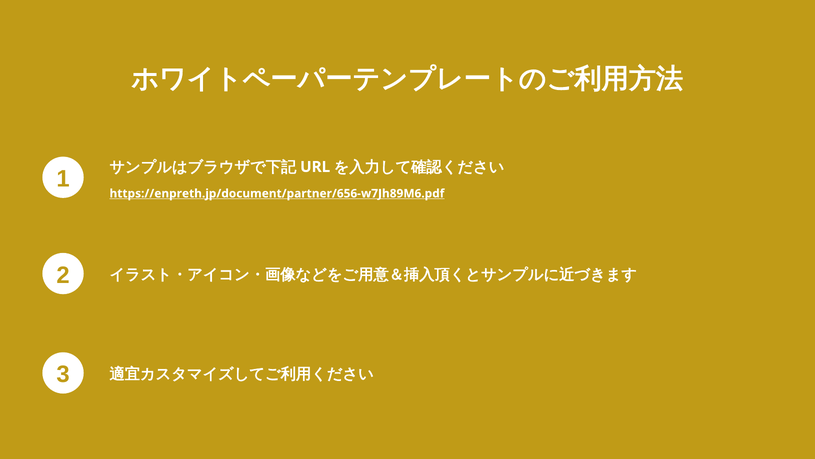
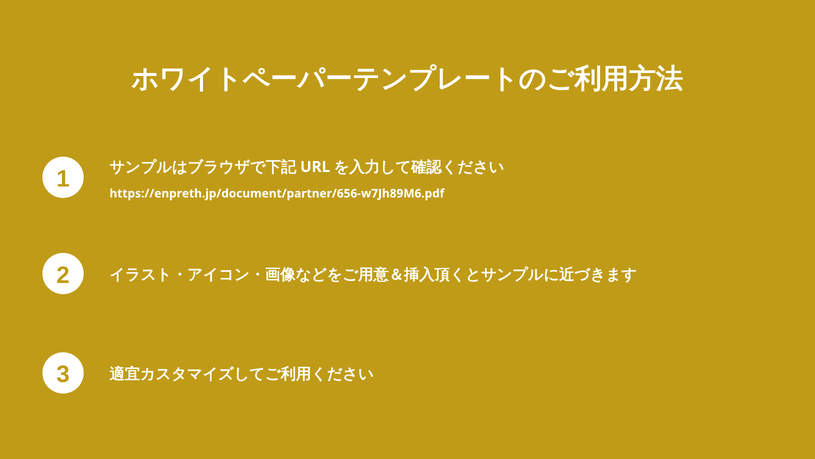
https://enpreth.jp/document/partner/656-w7Jh89M6.pdf underline: present -> none
